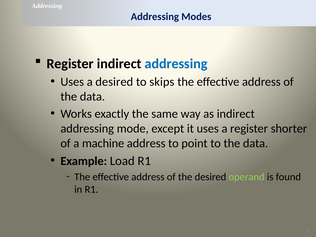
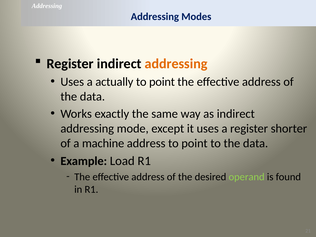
addressing at (176, 64) colour: blue -> orange
a desired: desired -> actually
skips at (162, 82): skips -> point
